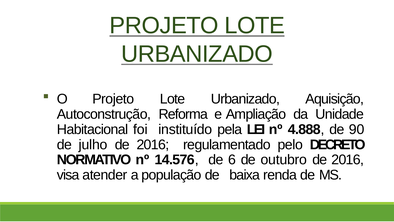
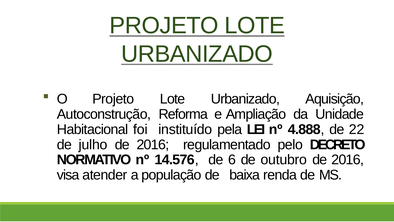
90: 90 -> 22
